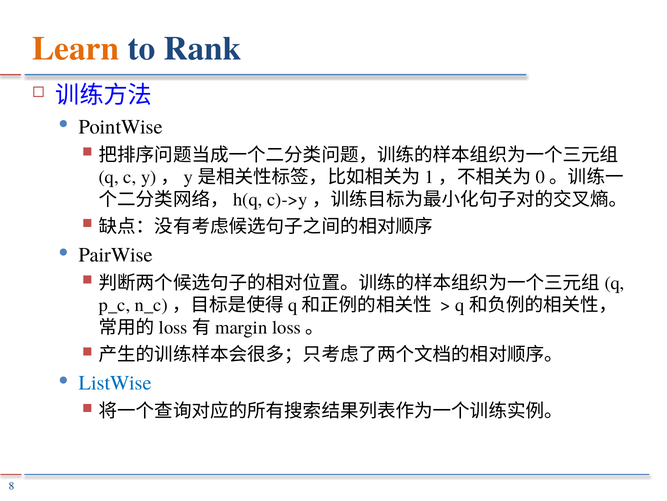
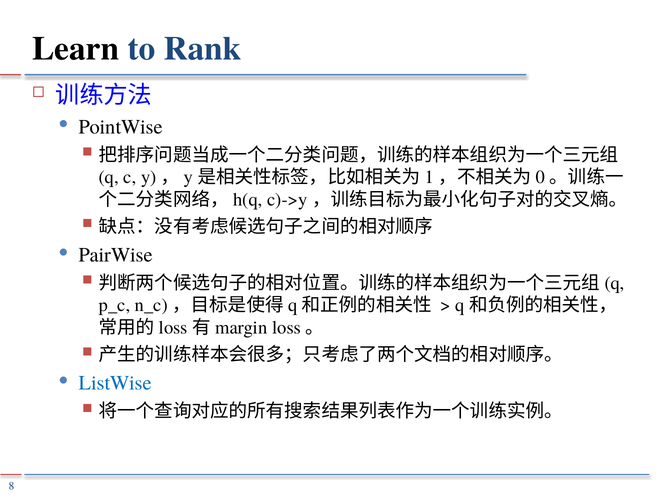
Learn colour: orange -> black
